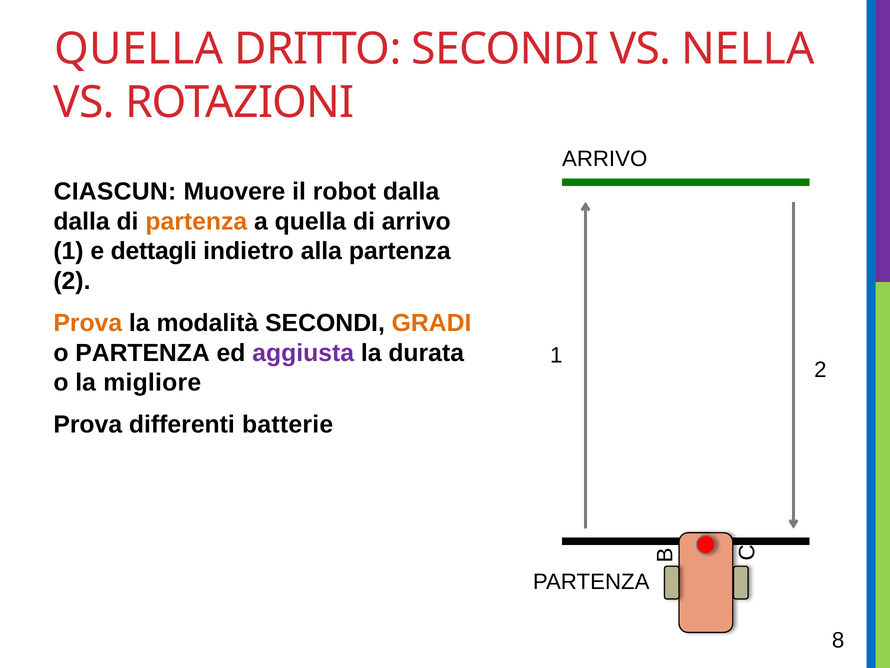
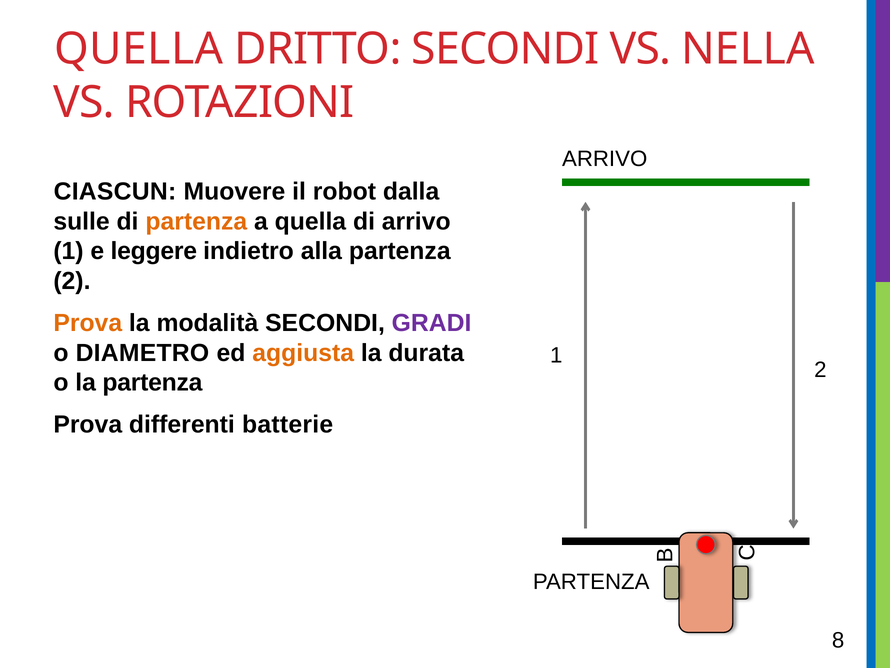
dalla at (82, 221): dalla -> sulle
dettagli: dettagli -> leggere
GRADI colour: orange -> purple
o PARTENZA: PARTENZA -> DIAMETRO
aggiusta colour: purple -> orange
la migliore: migliore -> partenza
